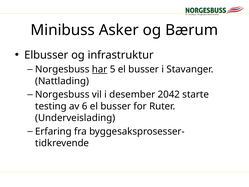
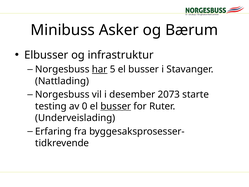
2042: 2042 -> 2073
6: 6 -> 0
busser at (116, 106) underline: none -> present
